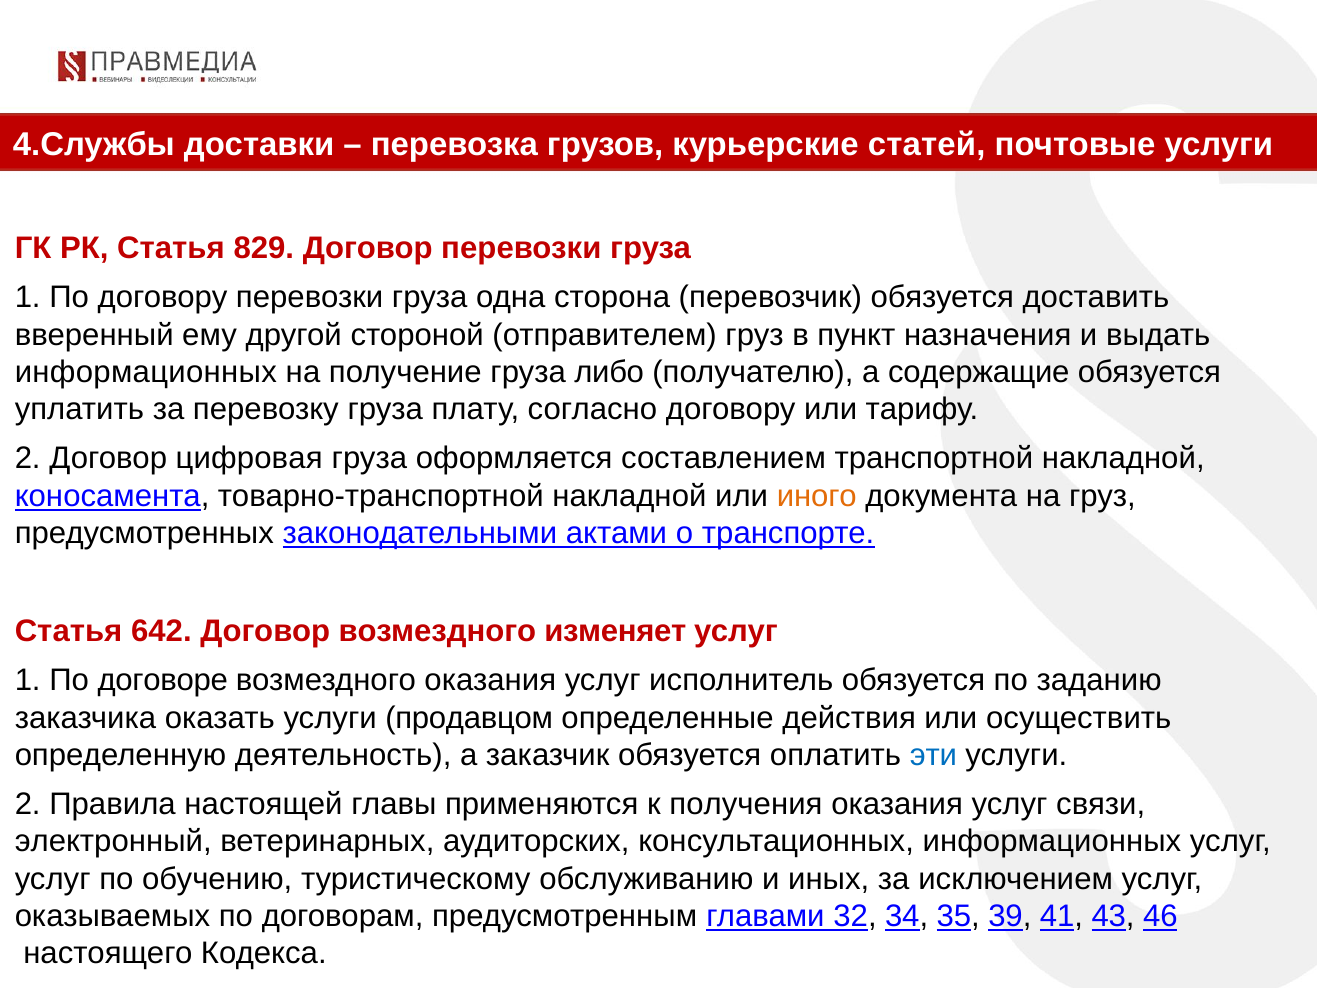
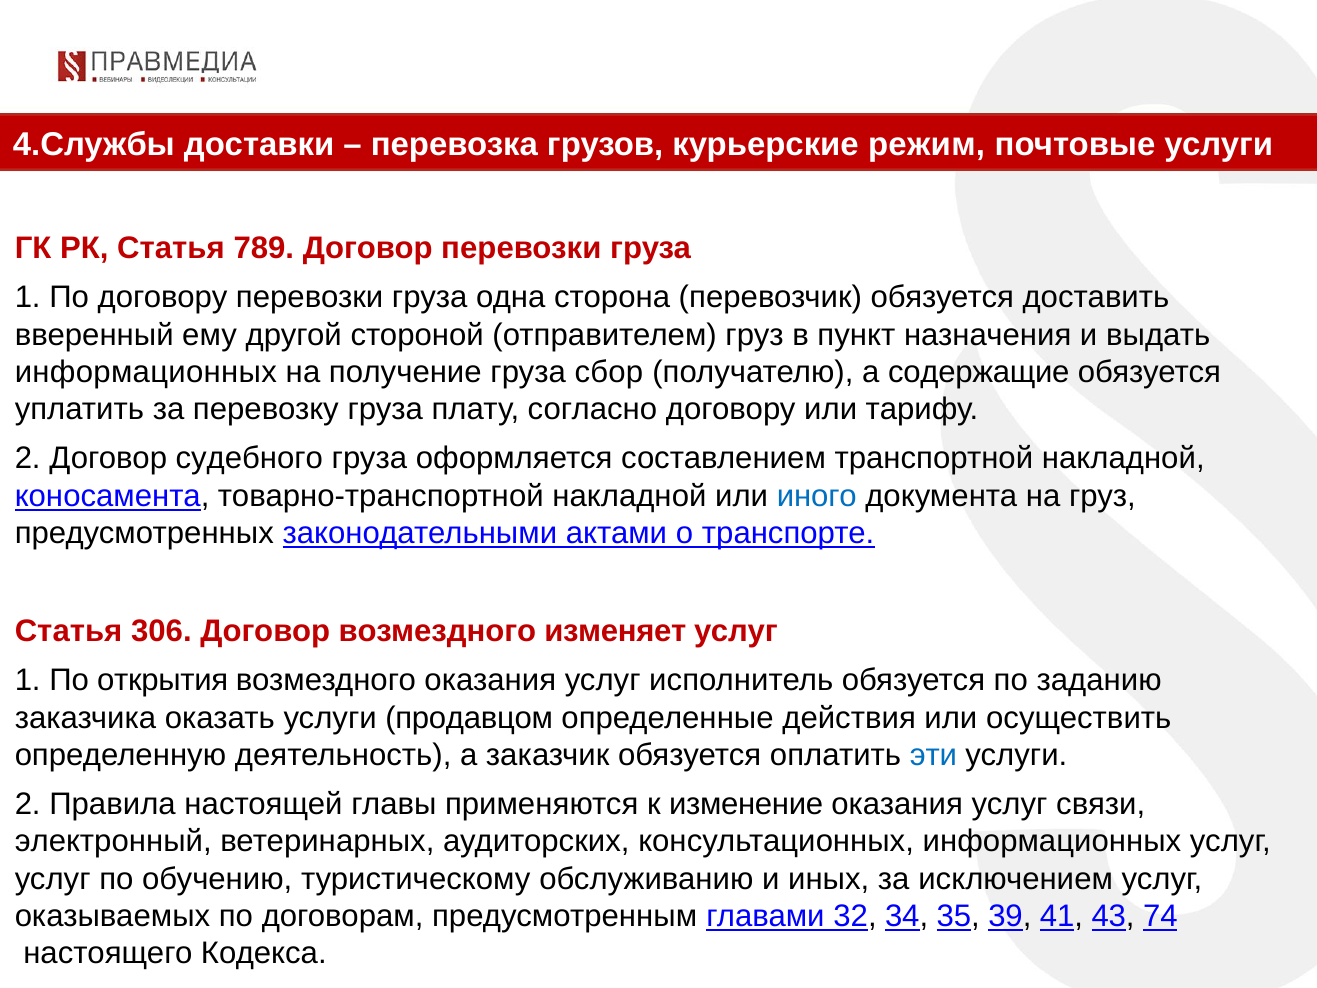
статей: статей -> режим
829: 829 -> 789
либо: либо -> сбор
цифровая: цифровая -> судебного
иного colour: orange -> blue
642: 642 -> 306
договоре: договоре -> открытия
получения: получения -> изменение
46: 46 -> 74
